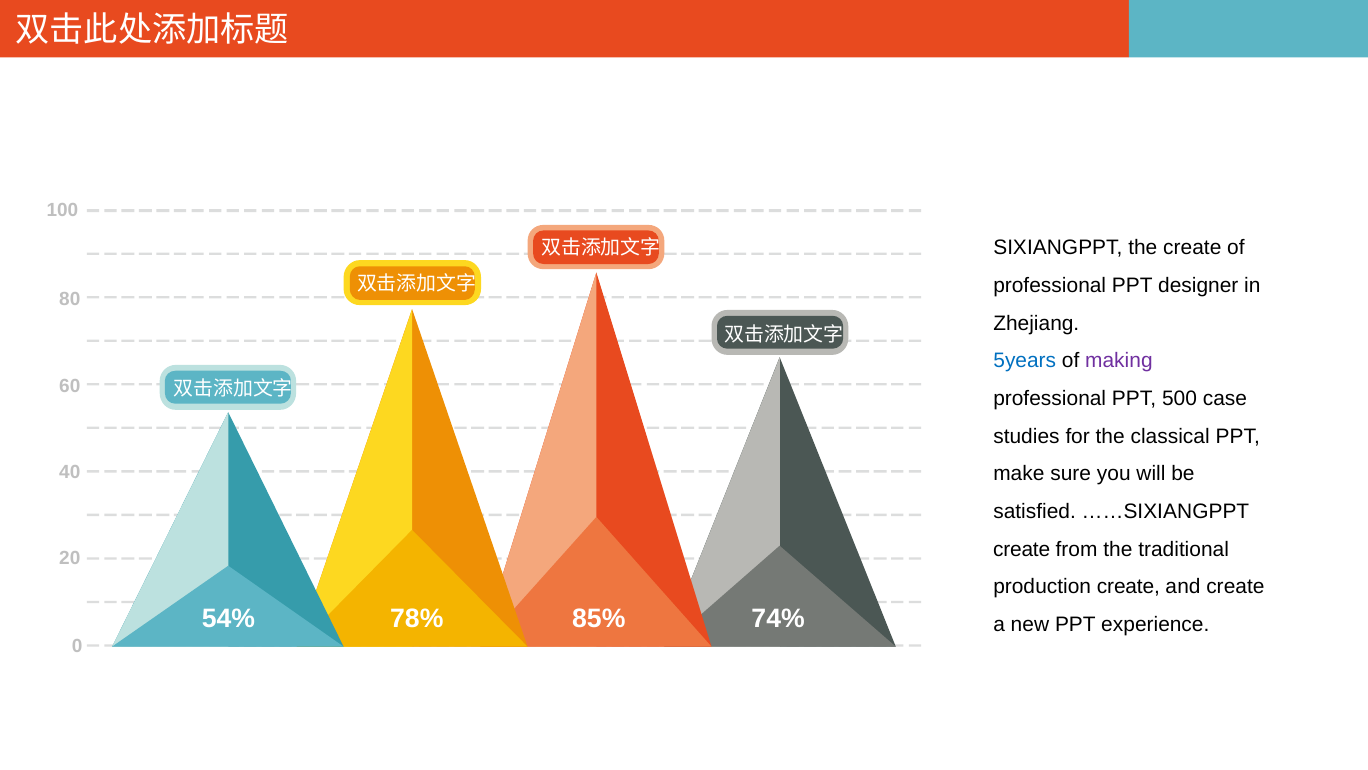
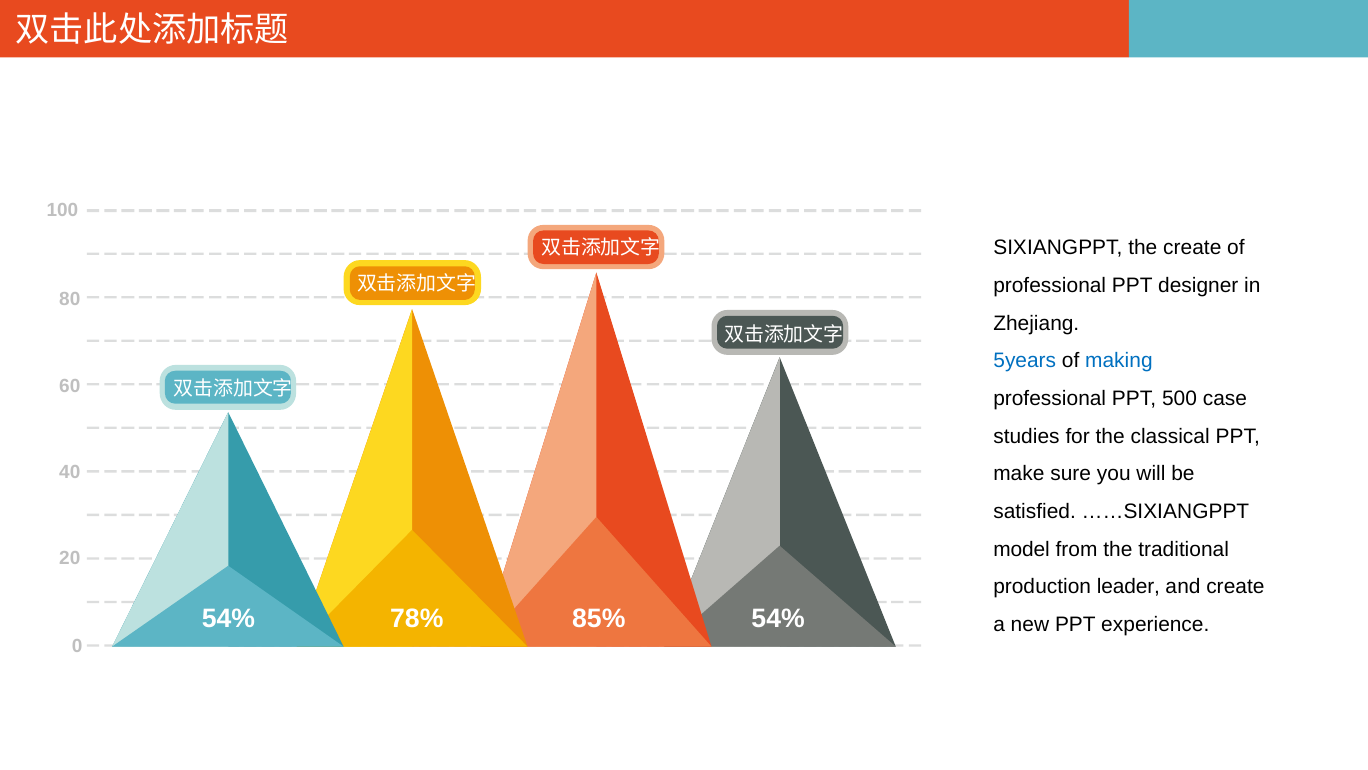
making colour: purple -> blue
create at (1022, 549): create -> model
production create: create -> leader
85% 74%: 74% -> 54%
